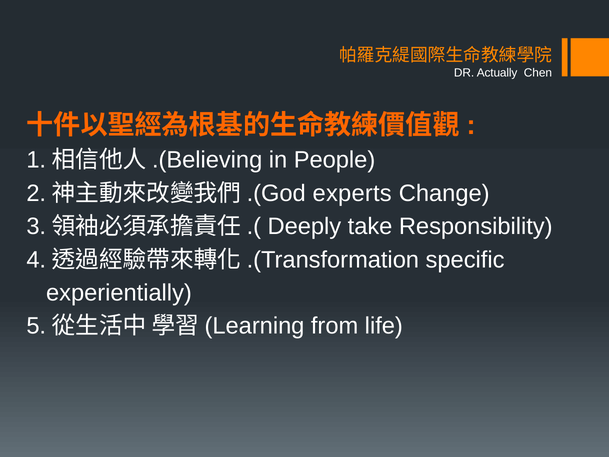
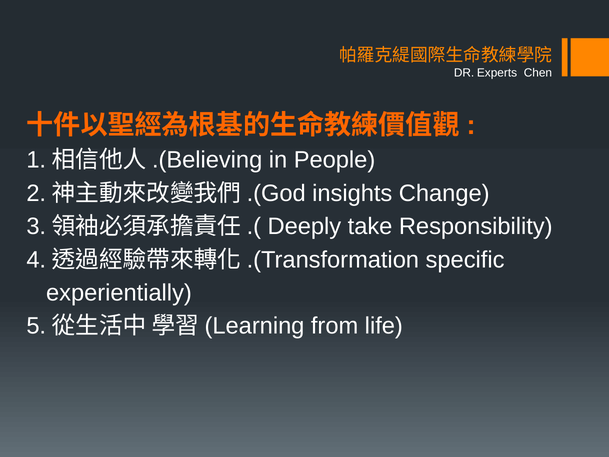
Actually: Actually -> Experts
experts: experts -> insights
